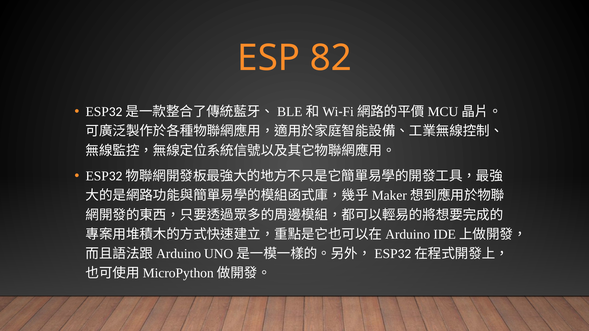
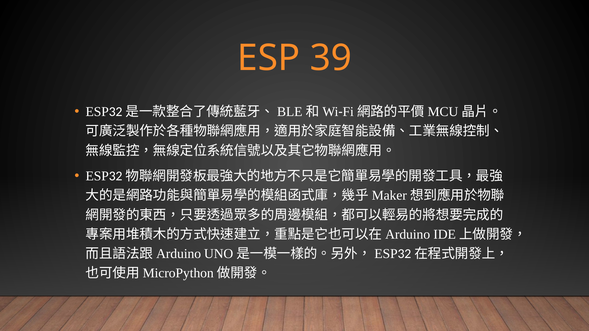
82: 82 -> 39
